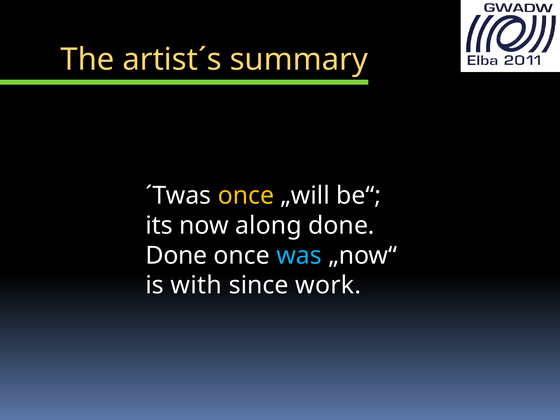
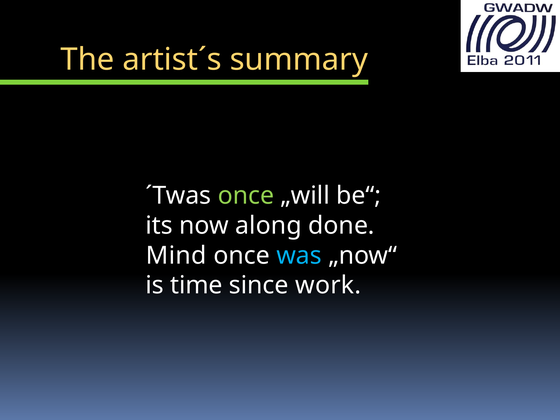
once at (246, 196) colour: yellow -> light green
Done at (176, 255): Done -> Mind
with: with -> time
